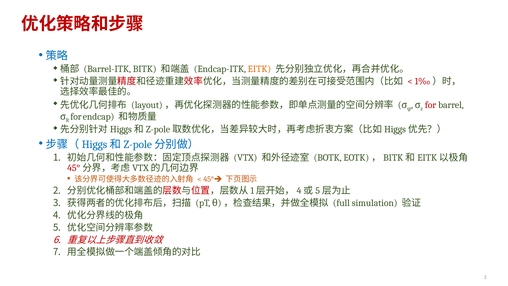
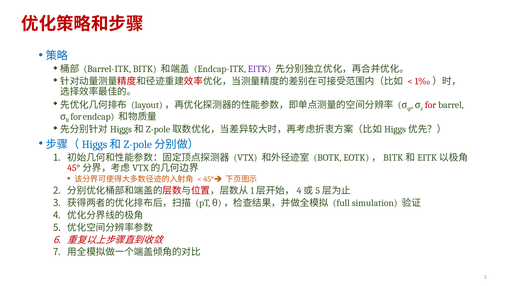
EITK colour: orange -> purple
